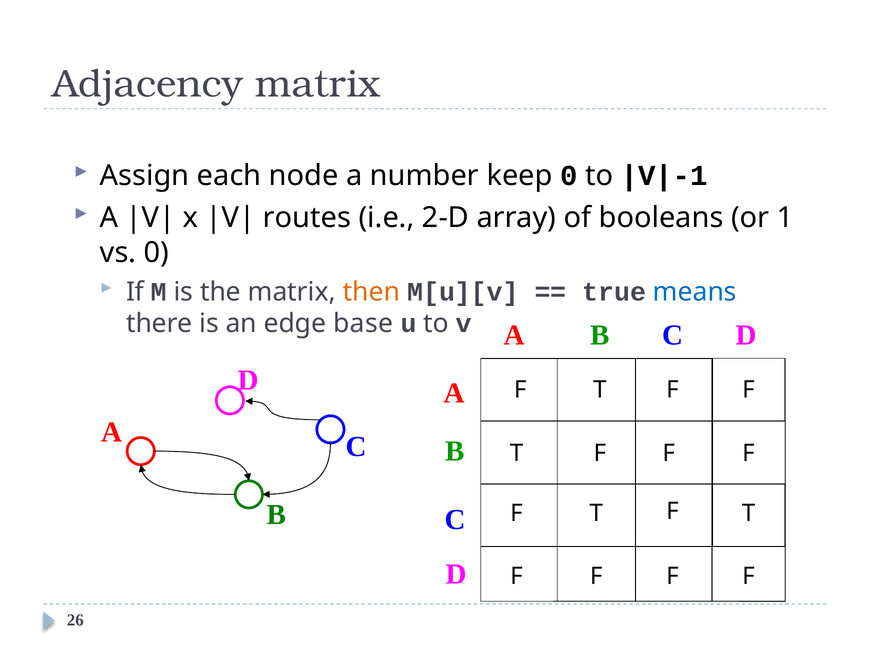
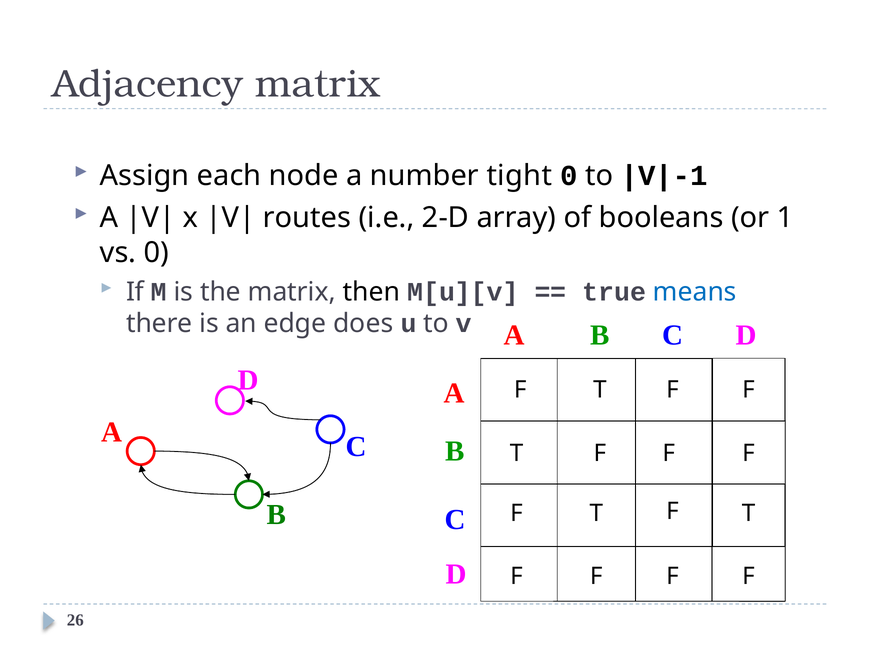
keep: keep -> tight
then colour: orange -> black
base: base -> does
